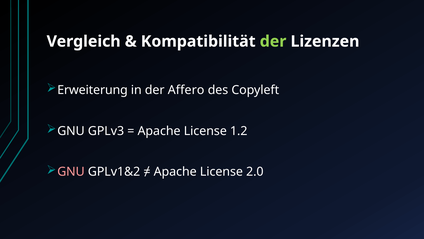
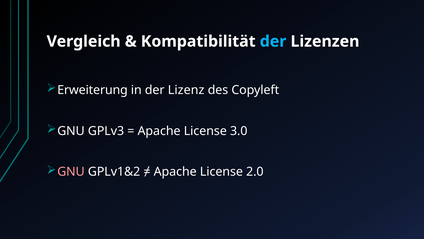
der at (273, 41) colour: light green -> light blue
Affero: Affero -> Lizenz
1.2: 1.2 -> 3.0
